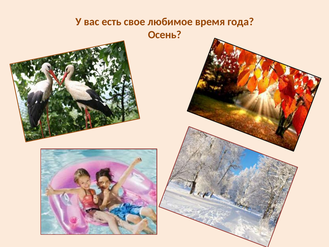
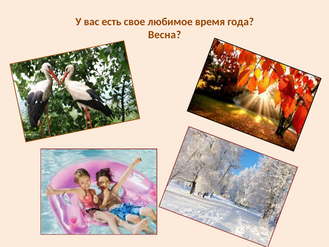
Осень: Осень -> Весна
